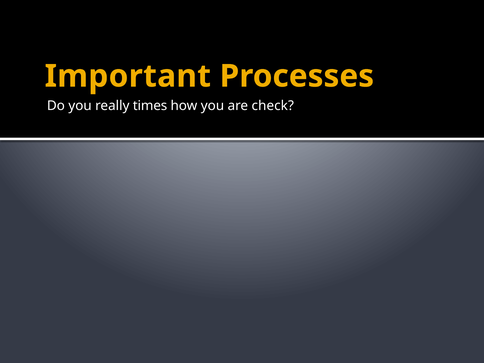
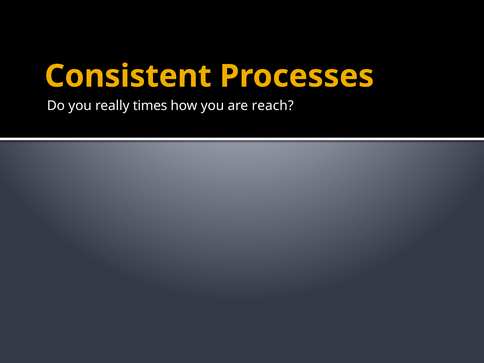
Important: Important -> Consistent
check: check -> reach
